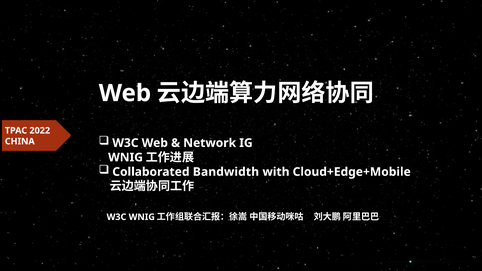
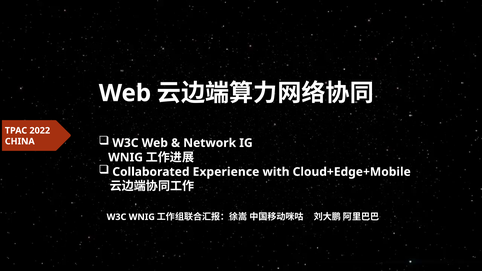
Bandwidth: Bandwidth -> Experience
